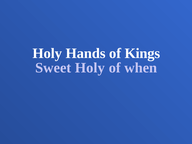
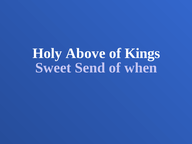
Hands: Hands -> Above
Sweet Holy: Holy -> Send
